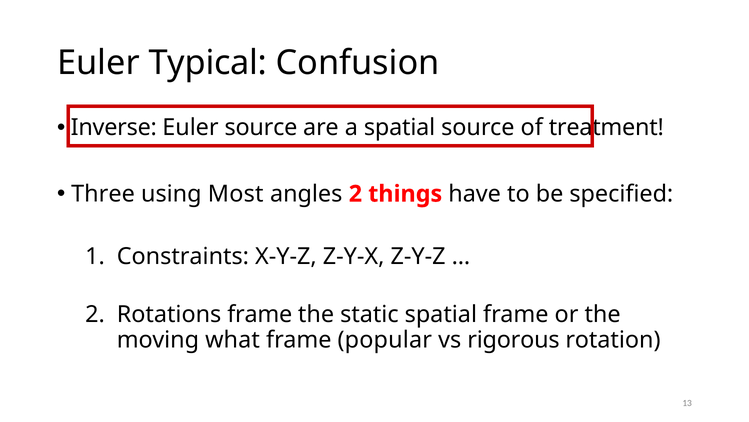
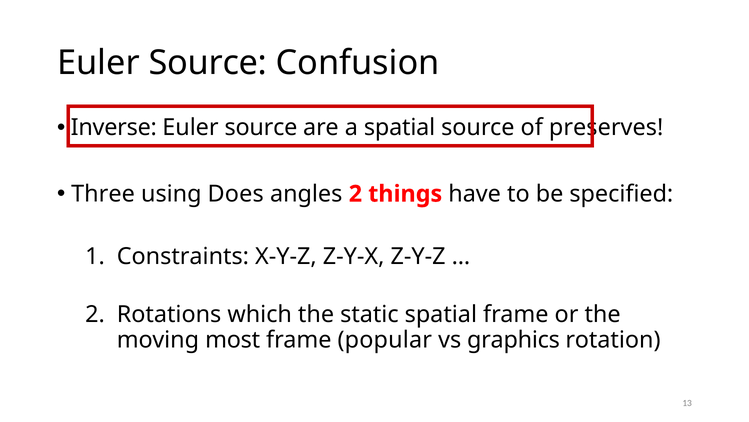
Typical at (208, 63): Typical -> Source
treatment: treatment -> preserves
Most: Most -> Does
Rotations frame: frame -> which
what: what -> most
rigorous: rigorous -> graphics
